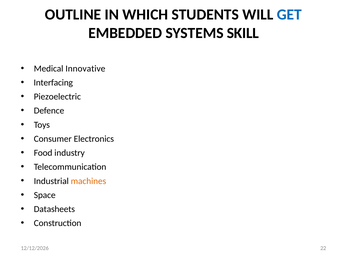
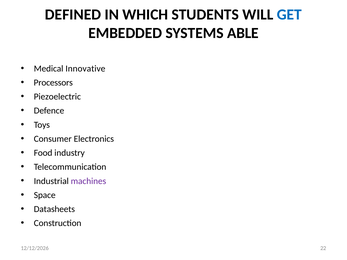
OUTLINE: OUTLINE -> DEFINED
SKILL: SKILL -> ABLE
Interfacing: Interfacing -> Processors
machines colour: orange -> purple
